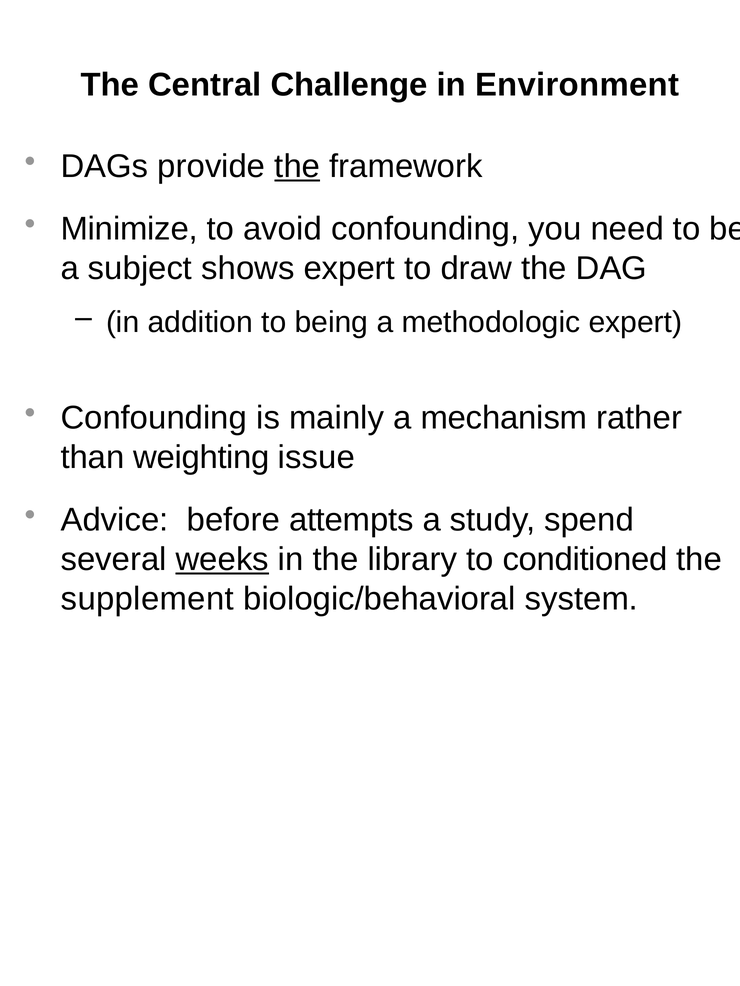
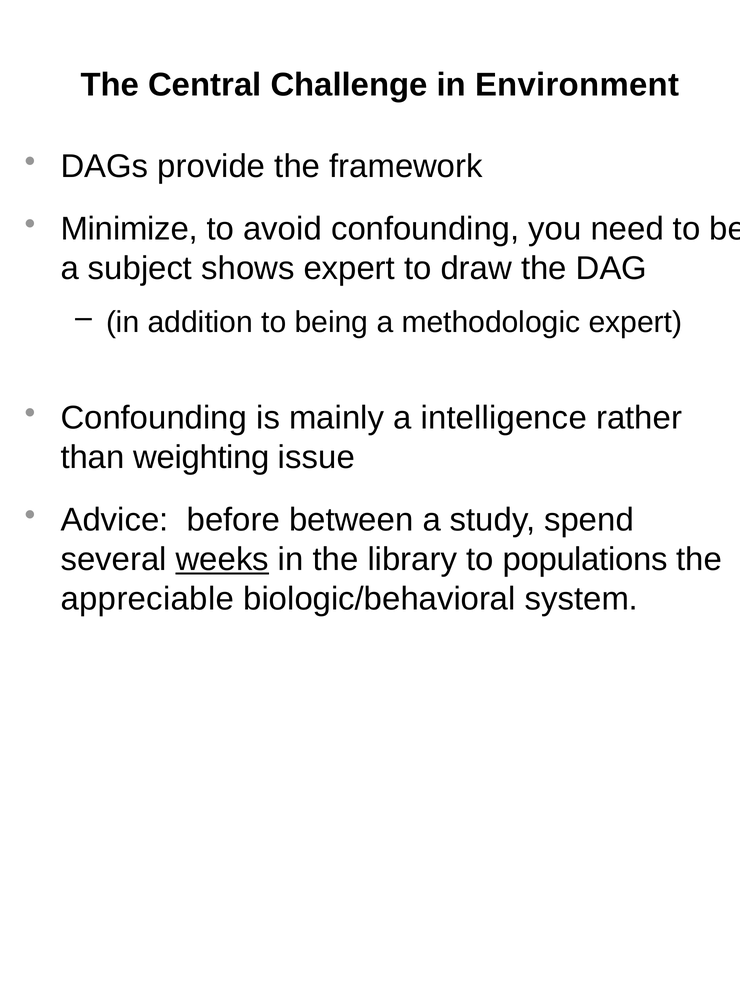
the at (297, 166) underline: present -> none
mechanism: mechanism -> intelligence
attempts: attempts -> between
conditioned: conditioned -> populations
supplement: supplement -> appreciable
